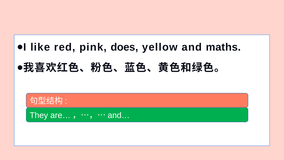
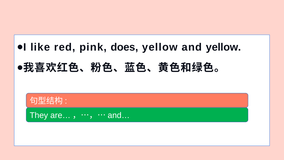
and maths: maths -> yellow
